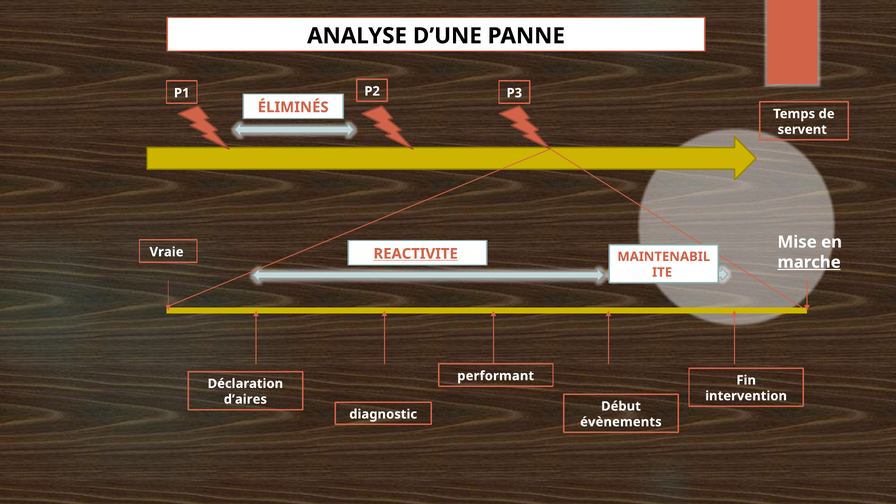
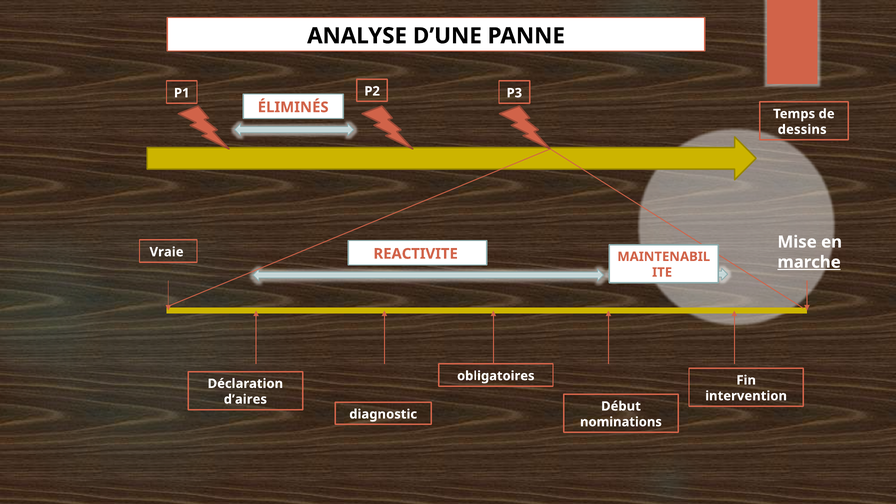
servent: servent -> dessins
REACTIVITE underline: present -> none
performant: performant -> obligatoires
évènements: évènements -> nominations
